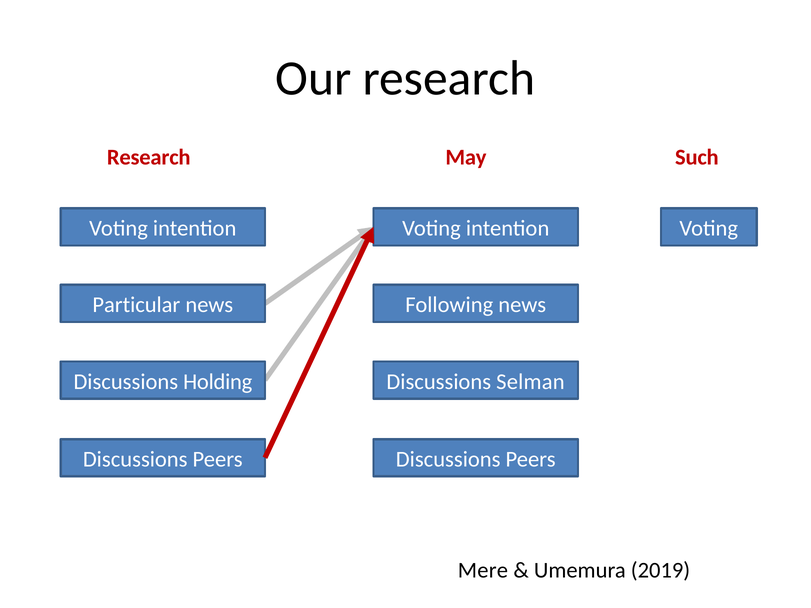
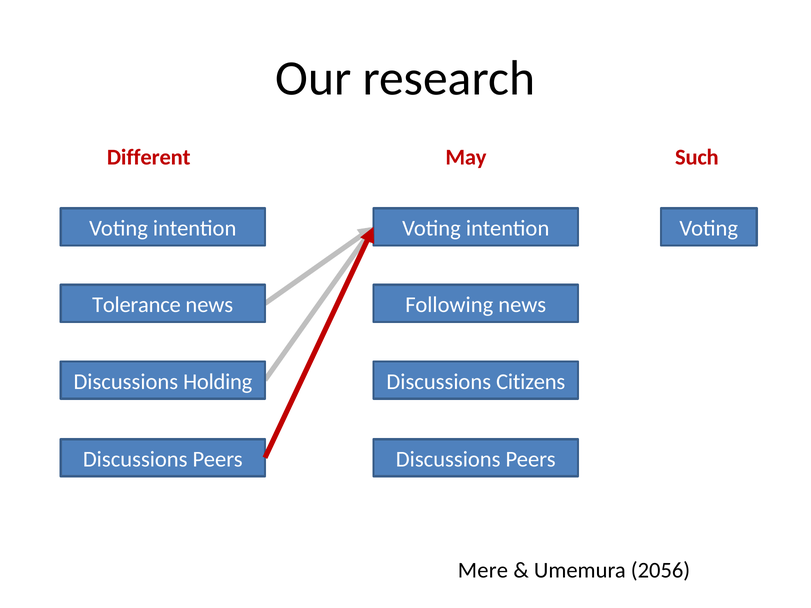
Research at (149, 157): Research -> Different
Particular: Particular -> Tolerance
Selman: Selman -> Citizens
2019: 2019 -> 2056
